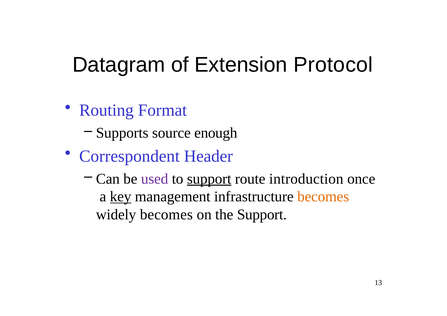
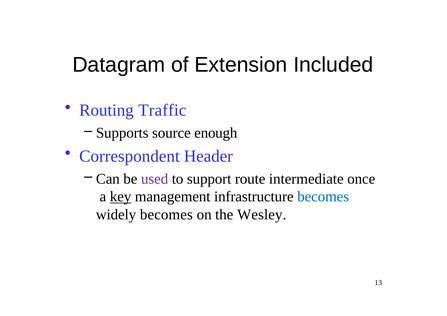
Protocol: Protocol -> Included
Format: Format -> Traffic
support at (209, 179) underline: present -> none
introduction: introduction -> intermediate
becomes at (323, 197) colour: orange -> blue
the Support: Support -> Wesley
